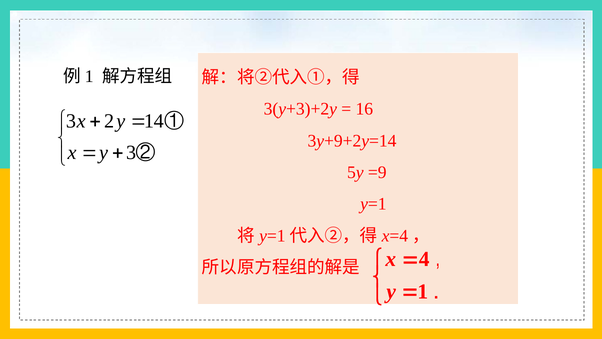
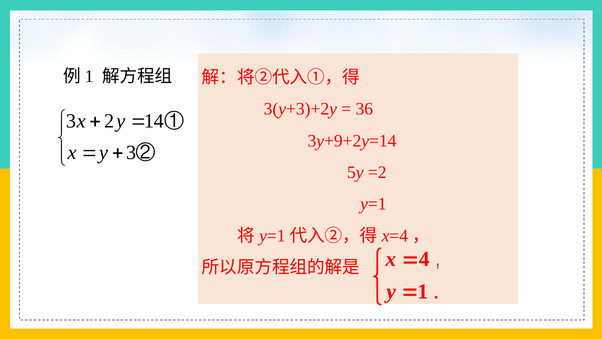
16: 16 -> 36
=9: =9 -> =2
